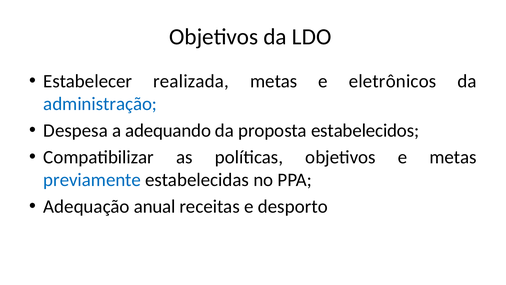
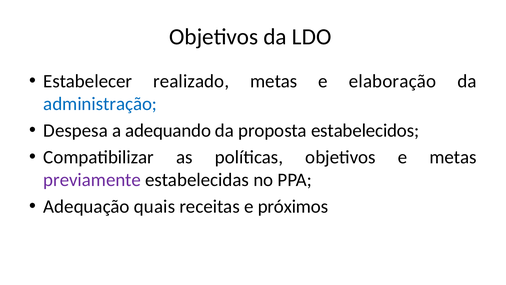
realizada: realizada -> realizado
eletrônicos: eletrônicos -> elaboração
previamente colour: blue -> purple
anual: anual -> quais
desporto: desporto -> próximos
